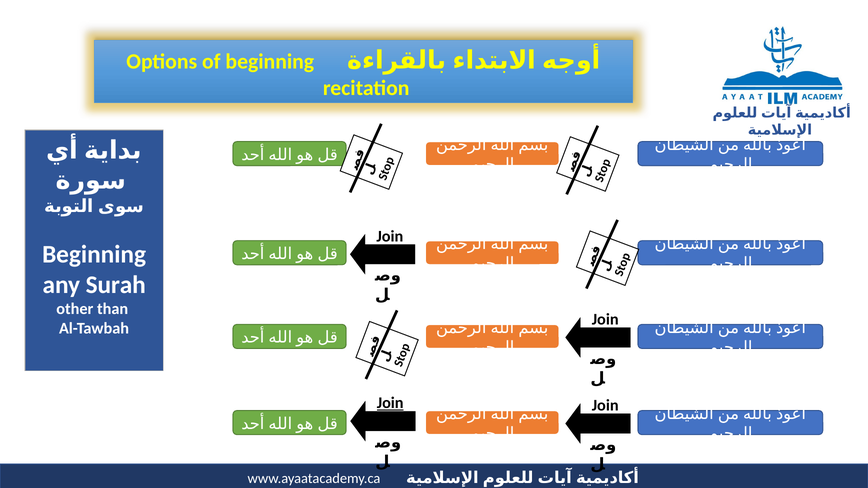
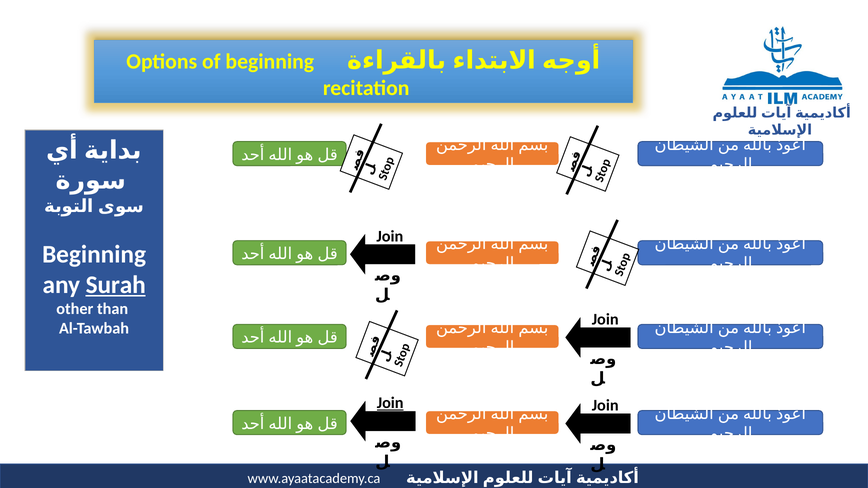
Surah underline: none -> present
